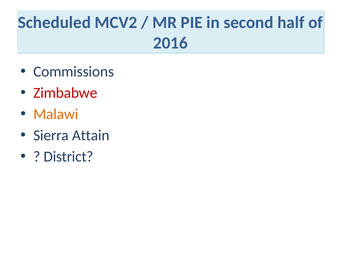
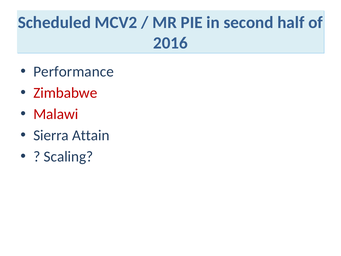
Commissions: Commissions -> Performance
Malawi colour: orange -> red
District: District -> Scaling
